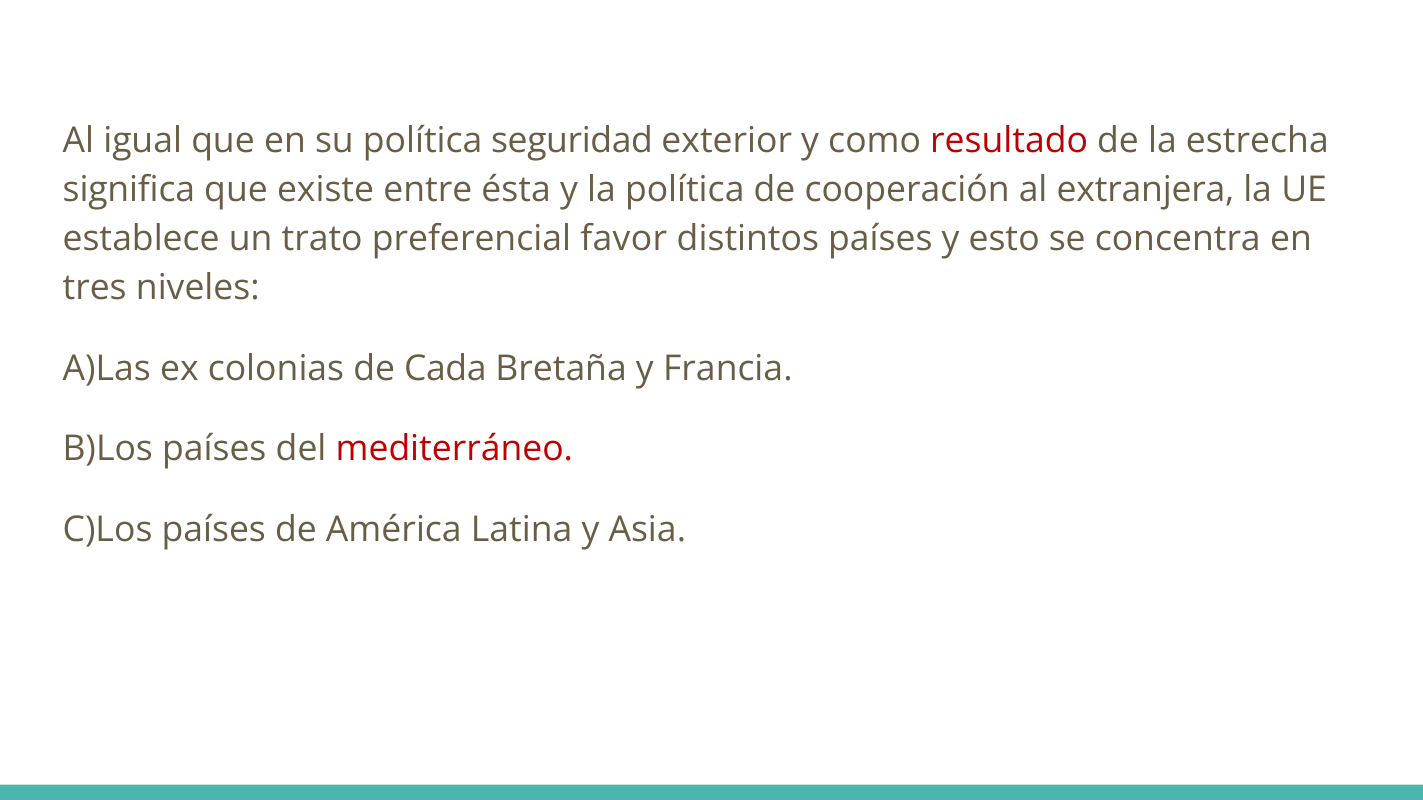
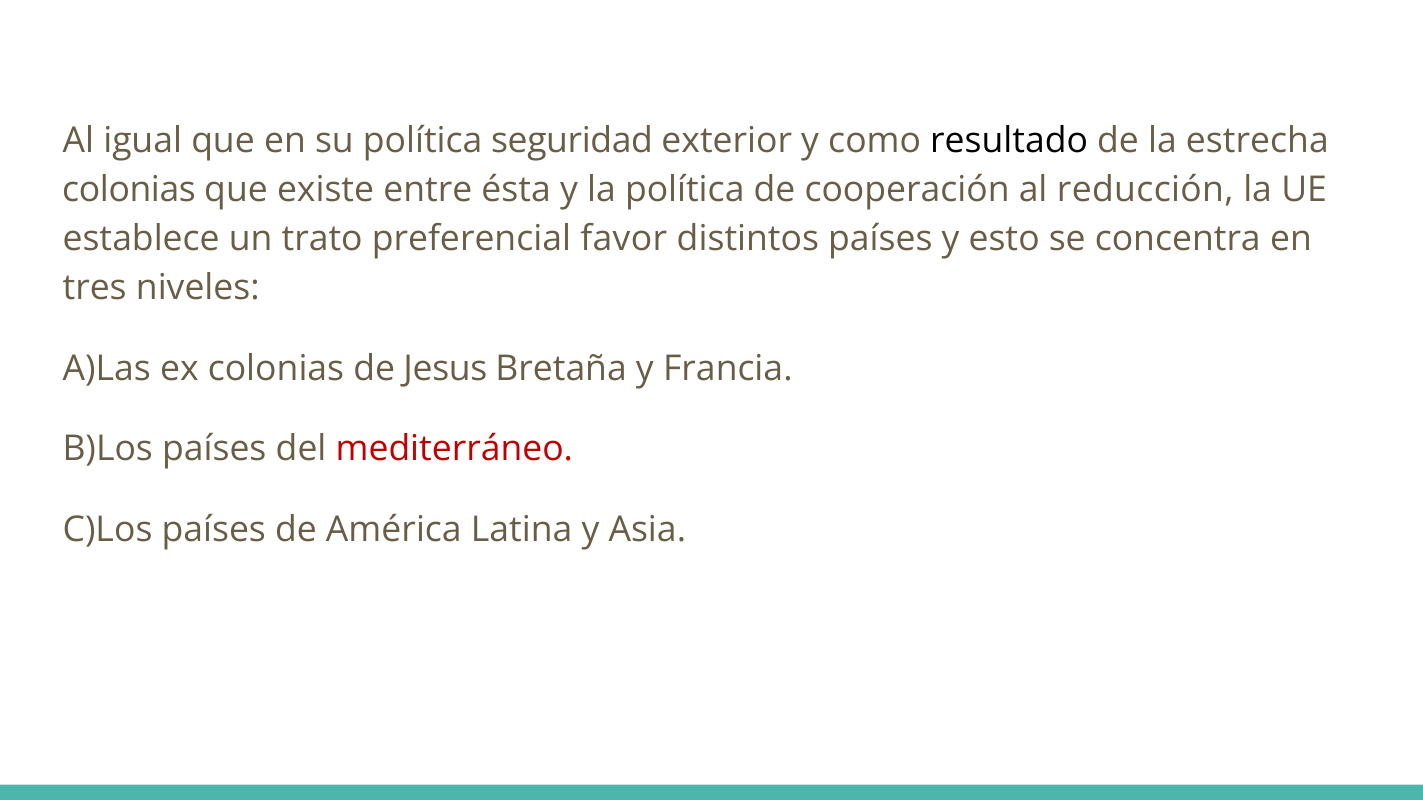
resultado colour: red -> black
significa at (129, 190): significa -> colonias
extranjera: extranjera -> reducción
Cada: Cada -> Jesus
